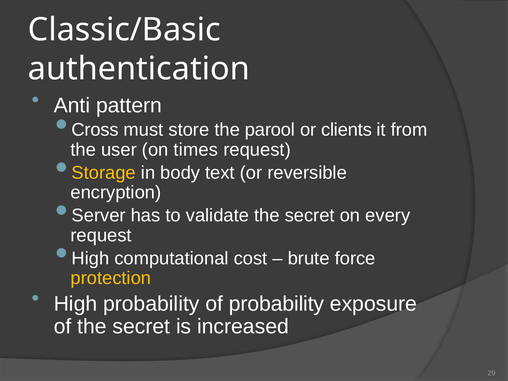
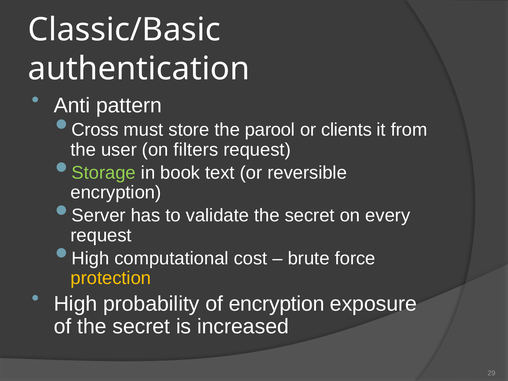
times: times -> filters
Storage colour: yellow -> light green
body: body -> book
of probability: probability -> encryption
